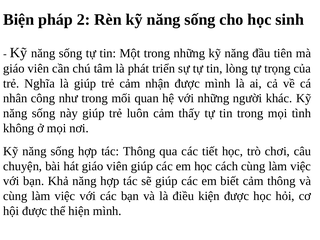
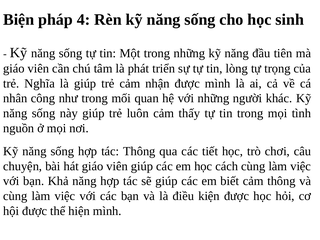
2: 2 -> 4
không: không -> nguồn
